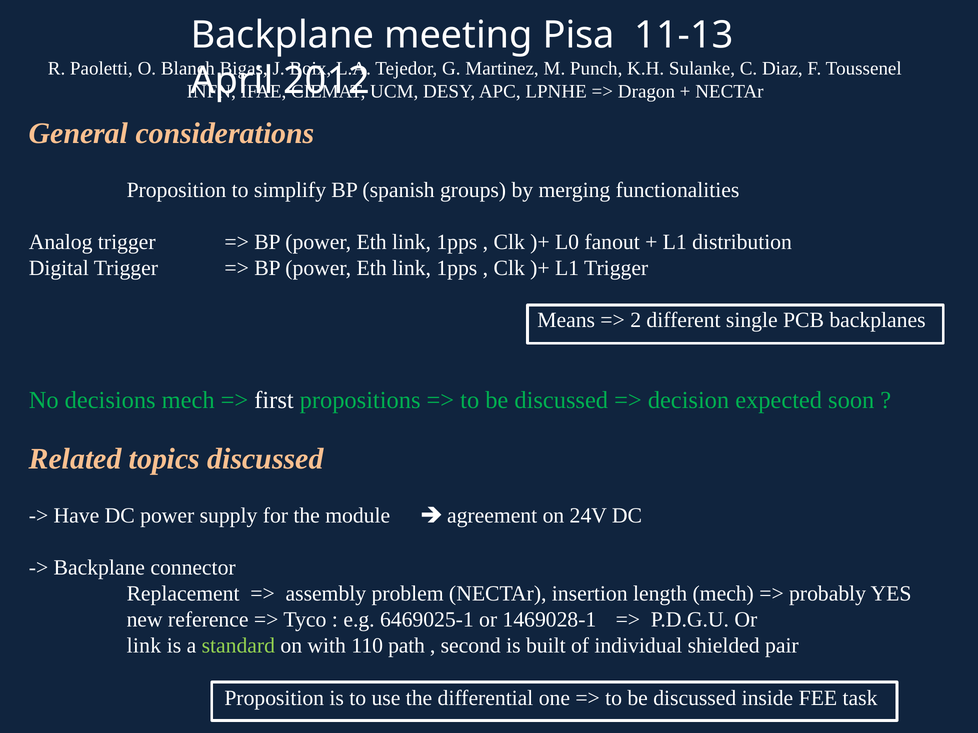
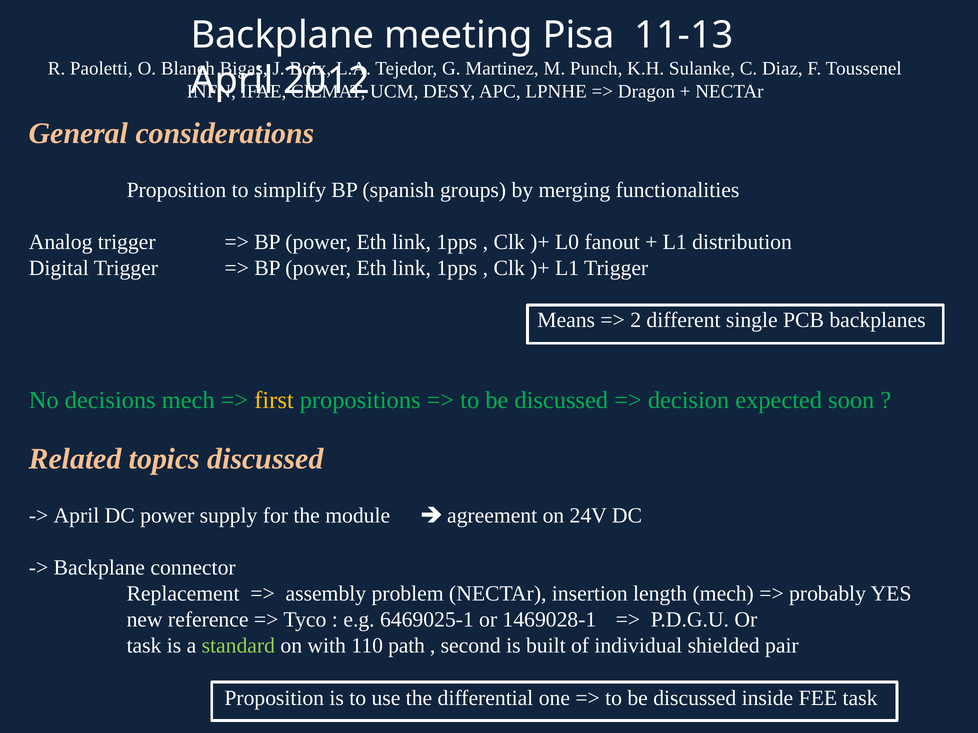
first colour: white -> yellow
Have at (76, 516): Have -> April
link at (144, 646): link -> task
